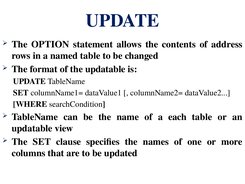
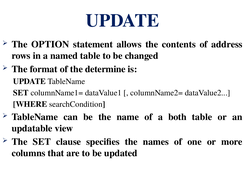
the updatable: updatable -> determine
each: each -> both
